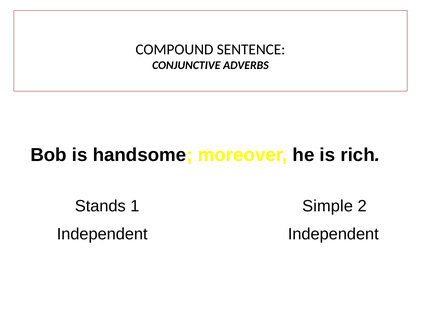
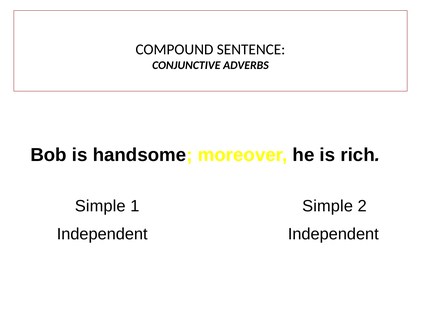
Stands at (100, 206): Stands -> Simple
